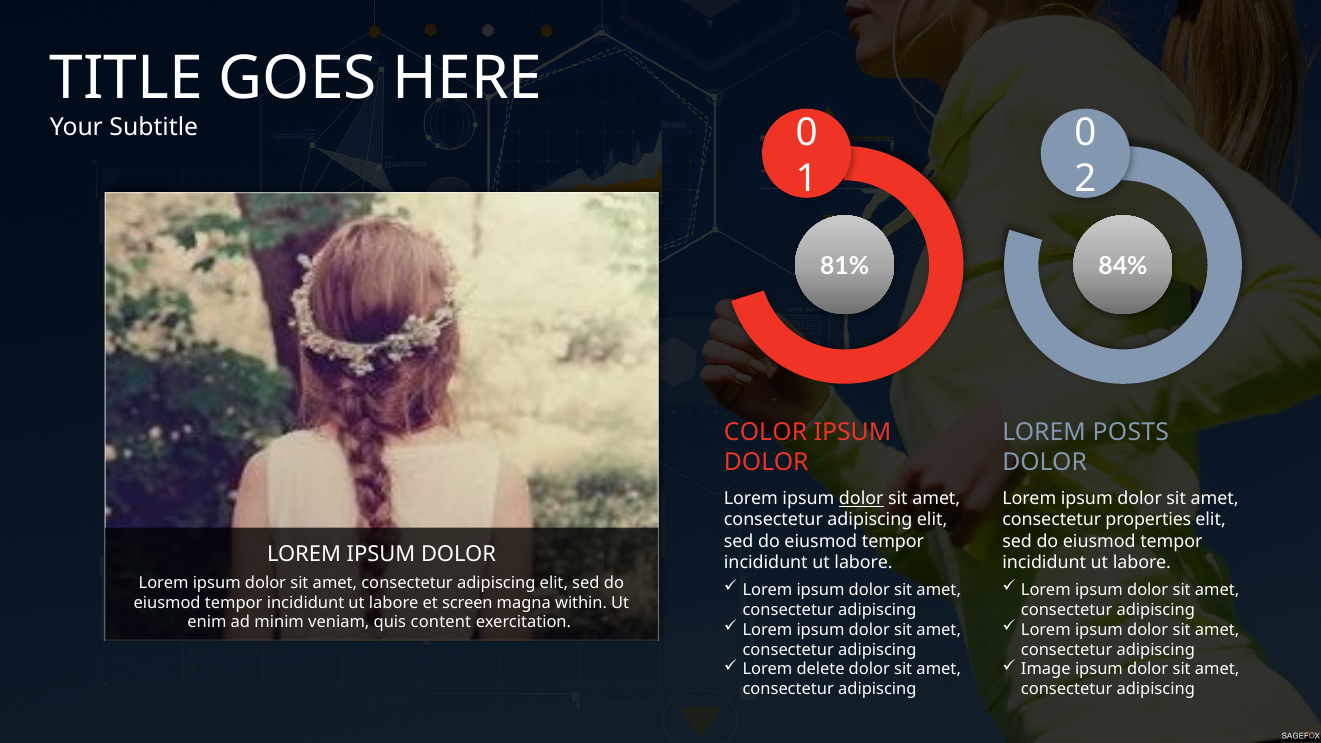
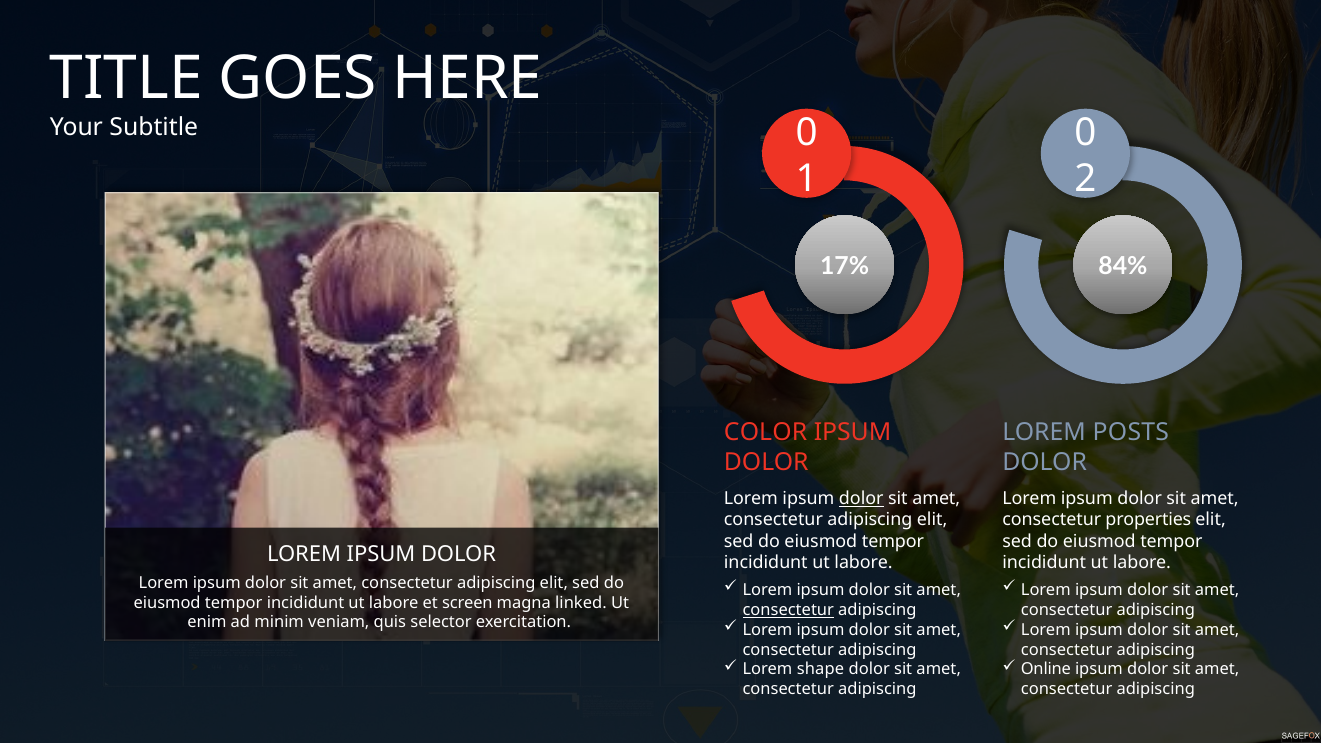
81%: 81% -> 17%
within: within -> linked
consectetur at (788, 610) underline: none -> present
content: content -> selector
delete: delete -> shape
Image: Image -> Online
